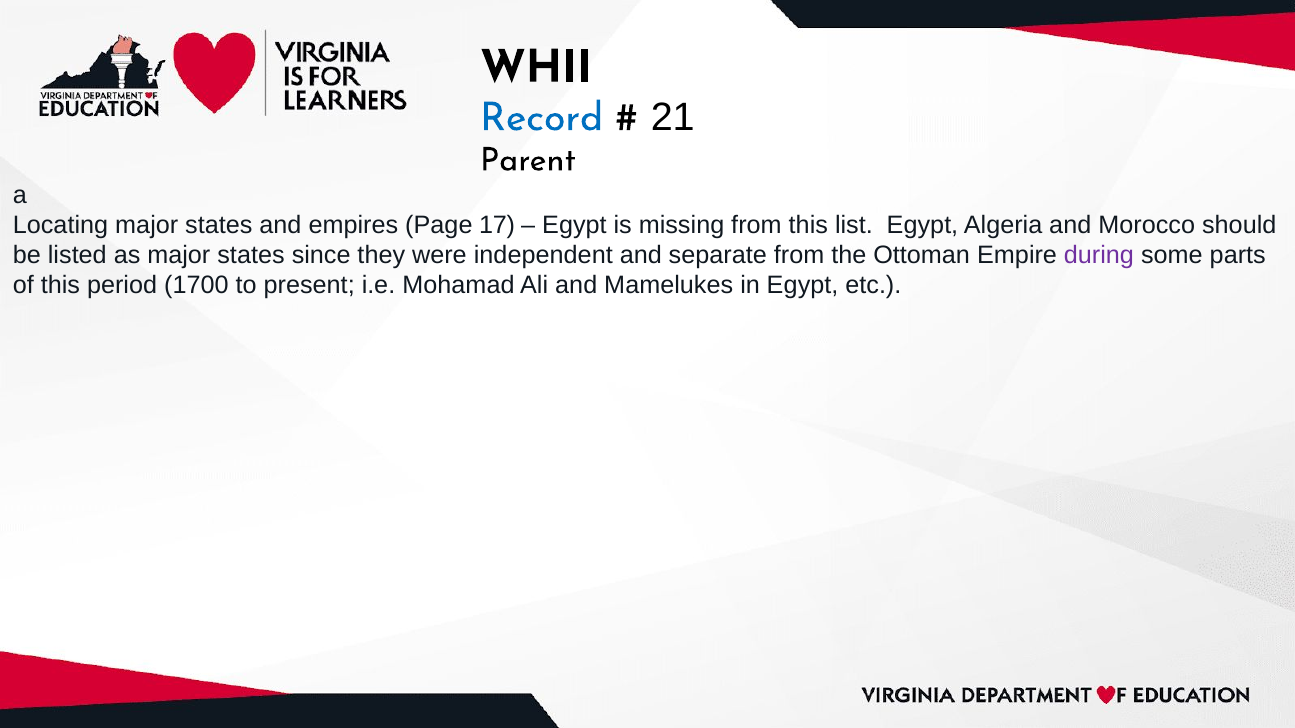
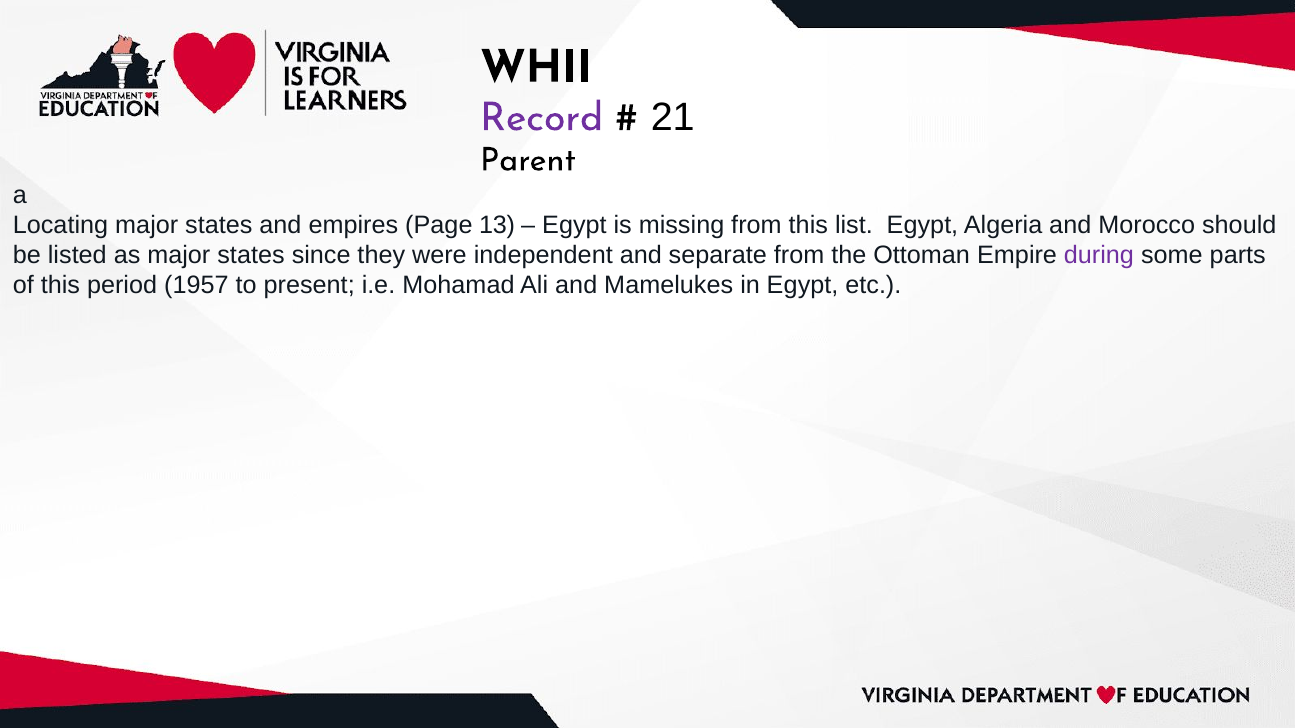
Record colour: blue -> purple
17: 17 -> 13
1700: 1700 -> 1957
